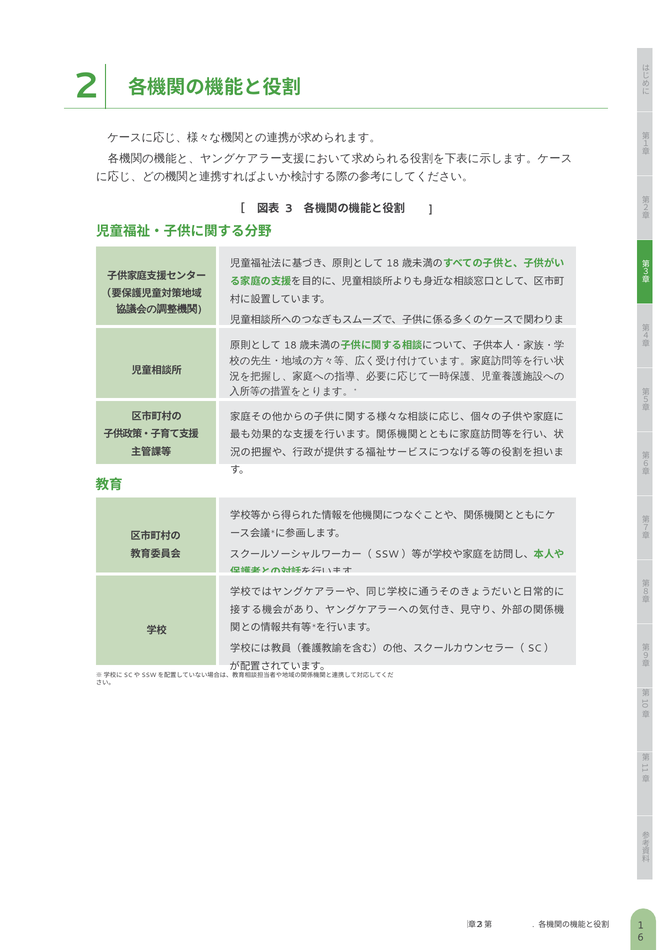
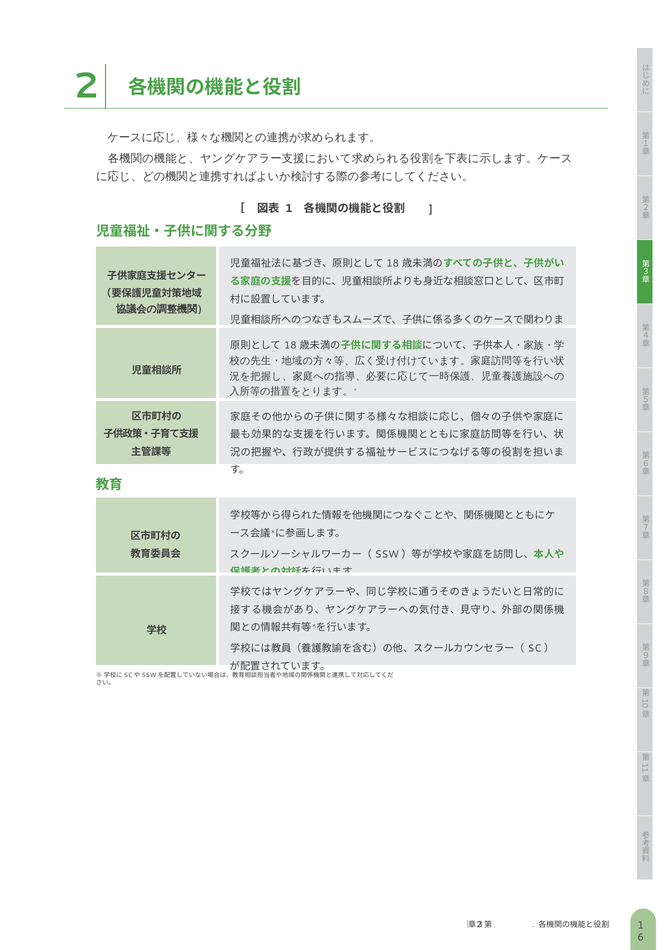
3 at (289, 209): 3 -> 1
